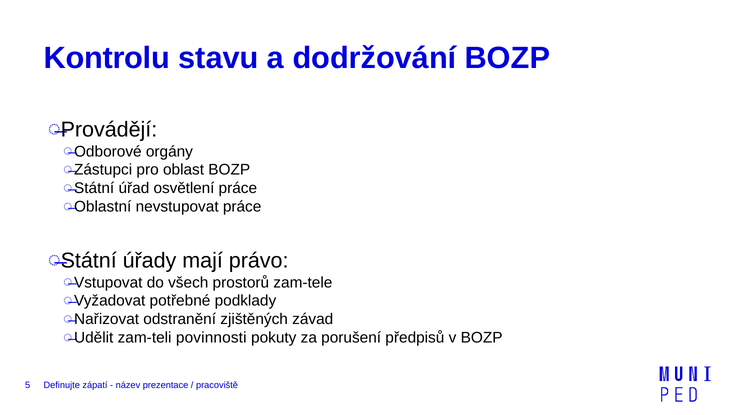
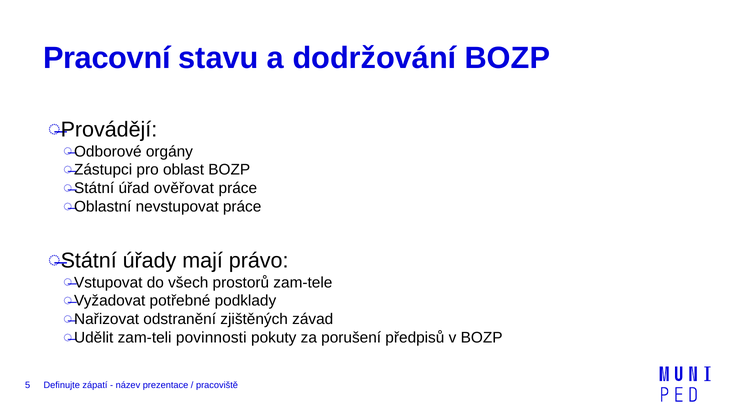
Kontrolu: Kontrolu -> Pracovní
osvětlení: osvětlení -> ověřovat
